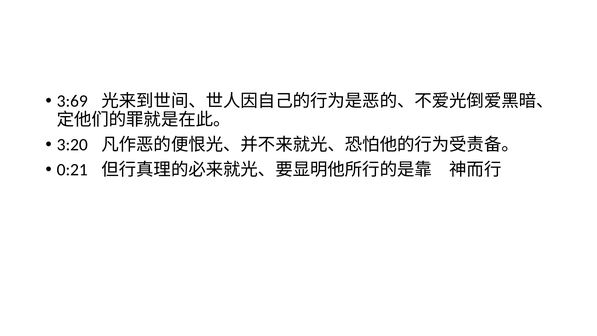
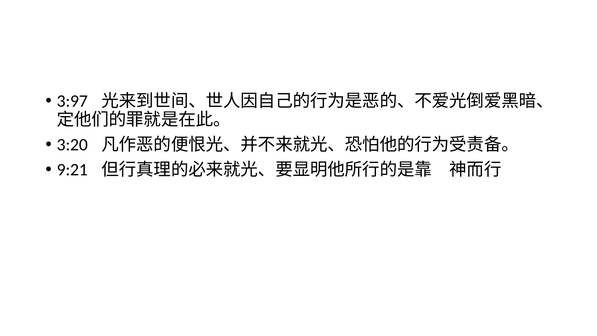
3:69: 3:69 -> 3:97
0:21: 0:21 -> 9:21
